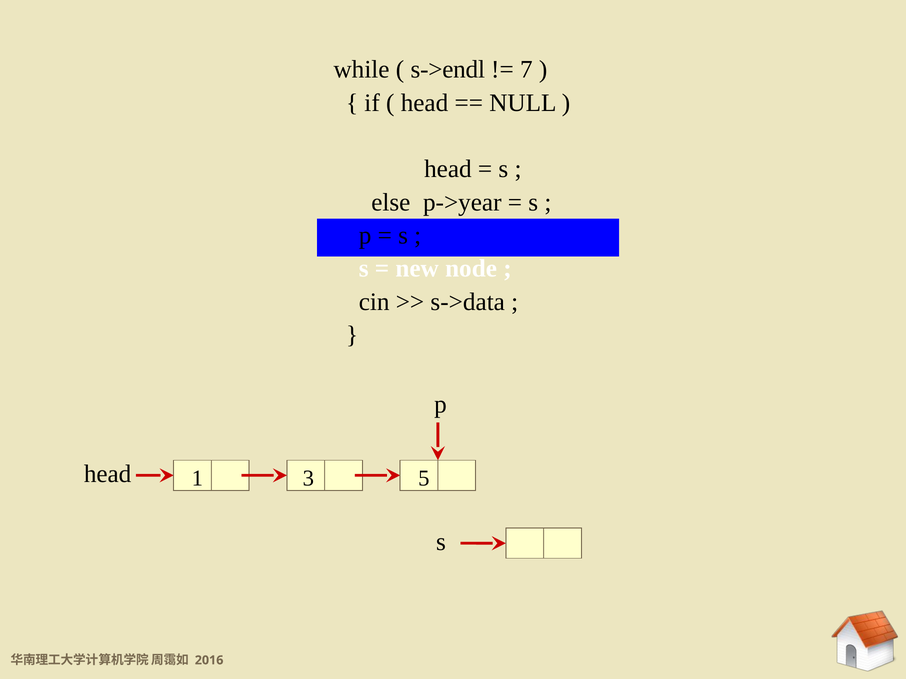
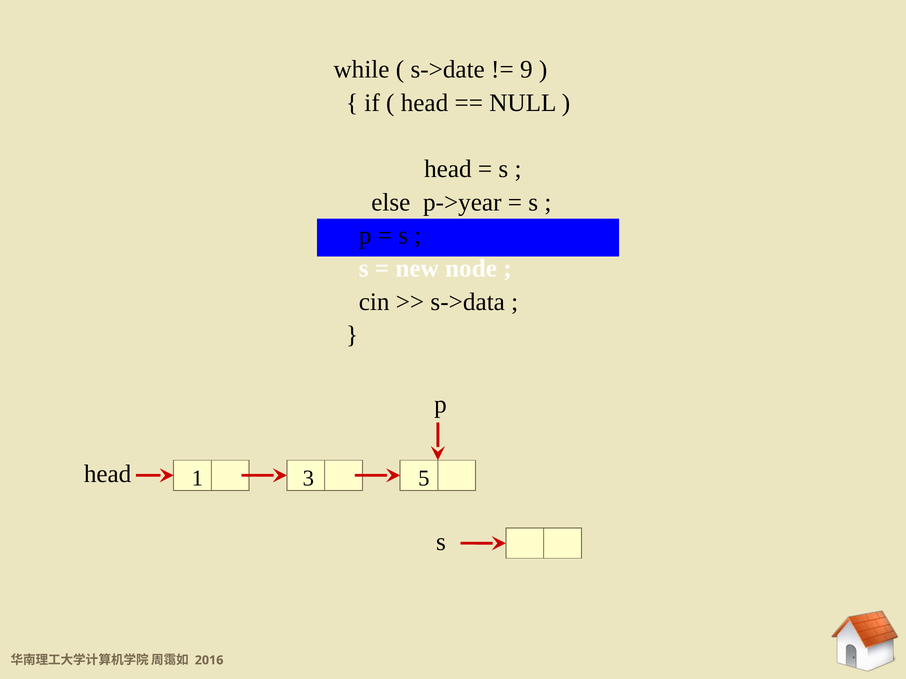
s->endl: s->endl -> s->date
7: 7 -> 9
